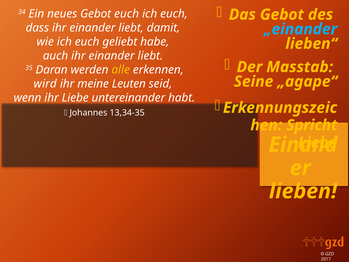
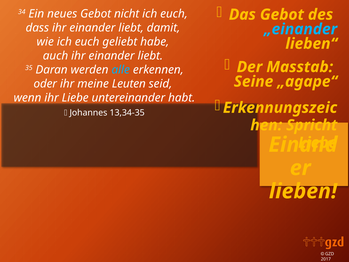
Gebot euch: euch -> nicht
alle colour: yellow -> light blue
wird: wird -> oder
